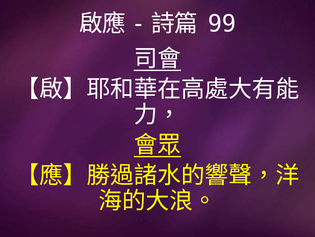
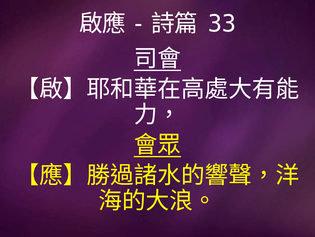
99: 99 -> 33
